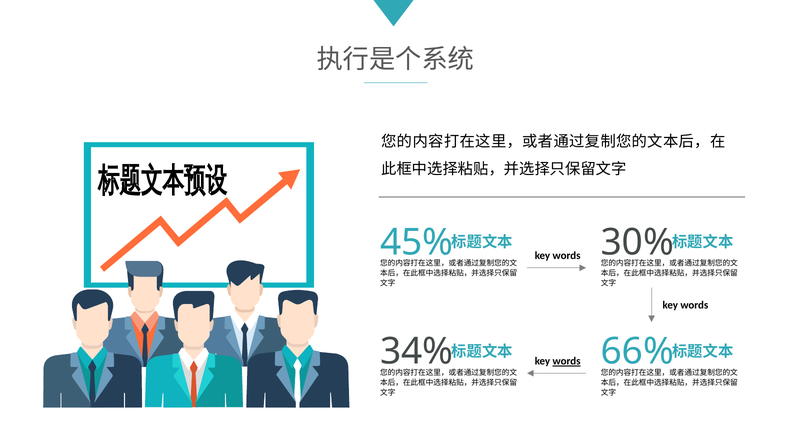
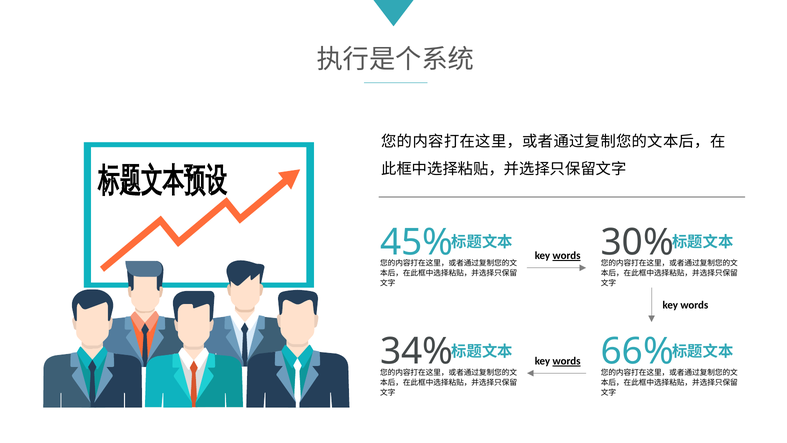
words at (567, 256) underline: none -> present
